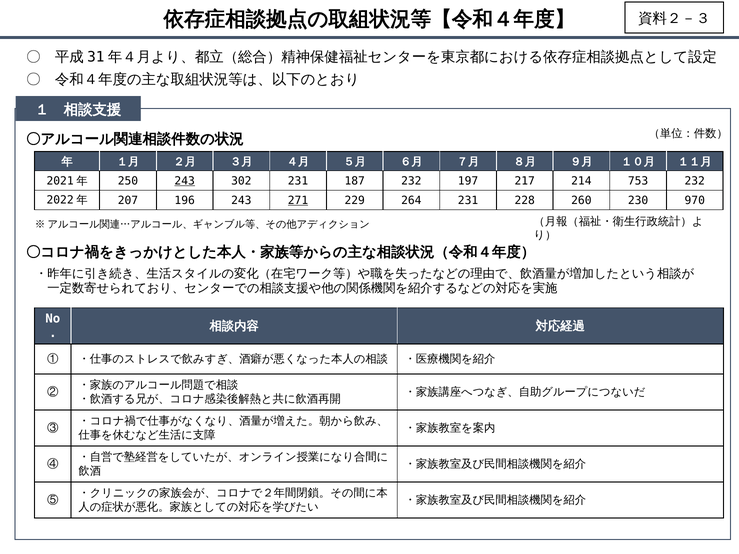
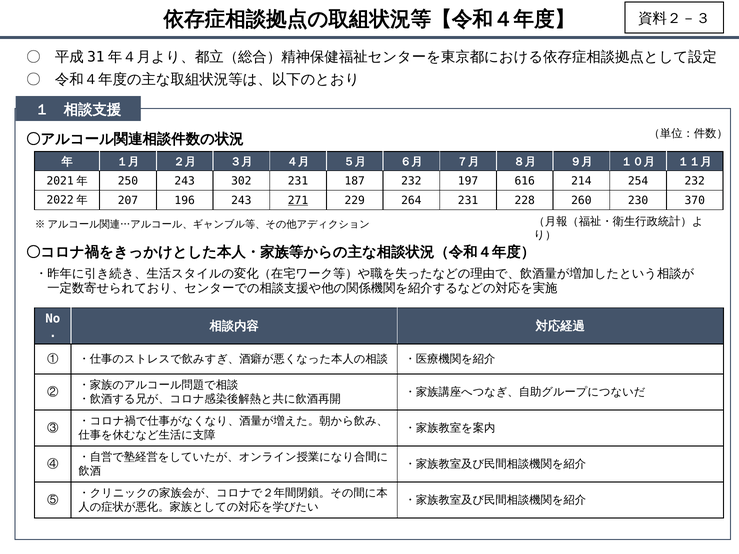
243 at (185, 181) underline: present -> none
217: 217 -> 616
753: 753 -> 254
970: 970 -> 370
